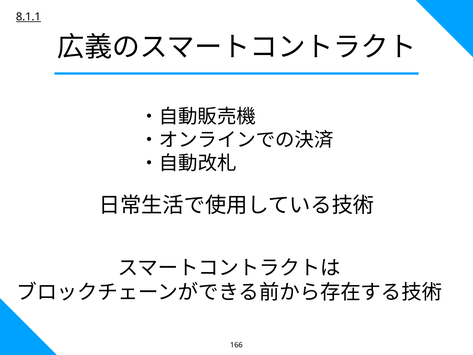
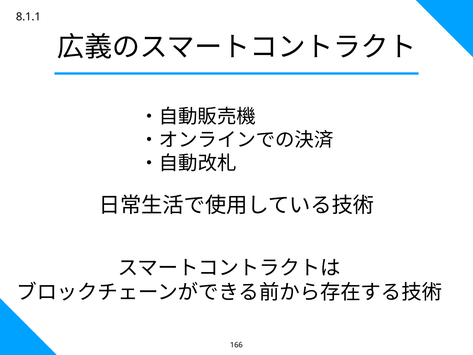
8.1.1 underline: present -> none
